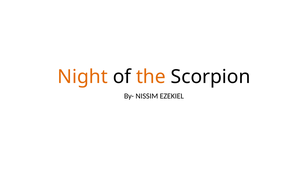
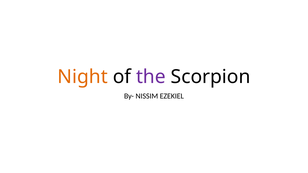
the colour: orange -> purple
